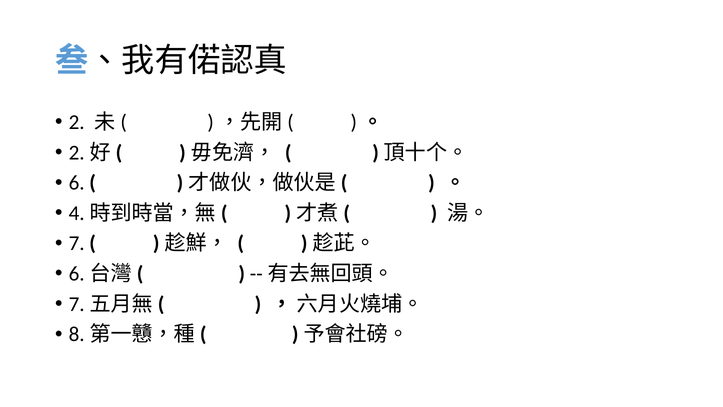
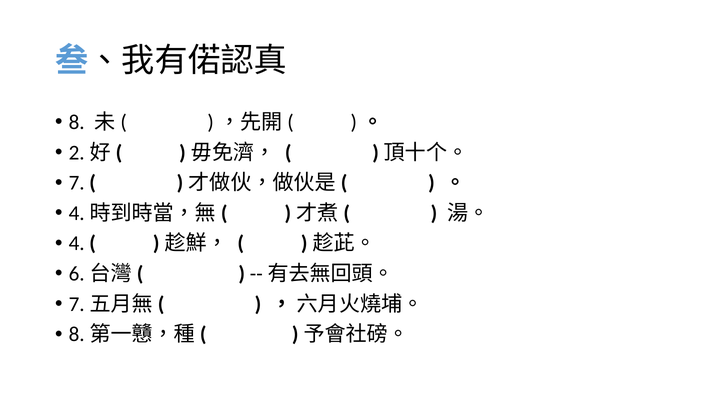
2: 2 -> 8
6: 6 -> 7
7: 7 -> 4
